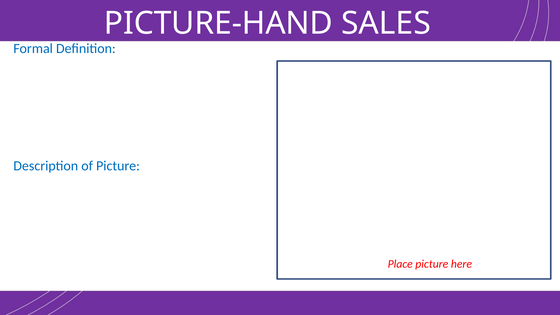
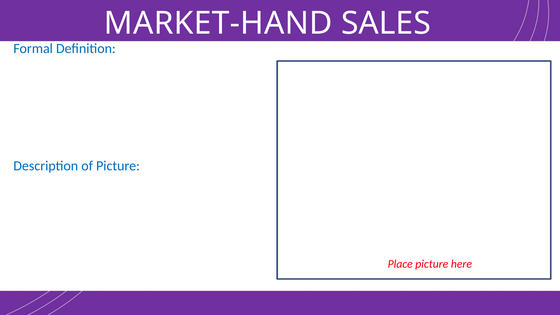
PICTURE-HAND: PICTURE-HAND -> MARKET-HAND
